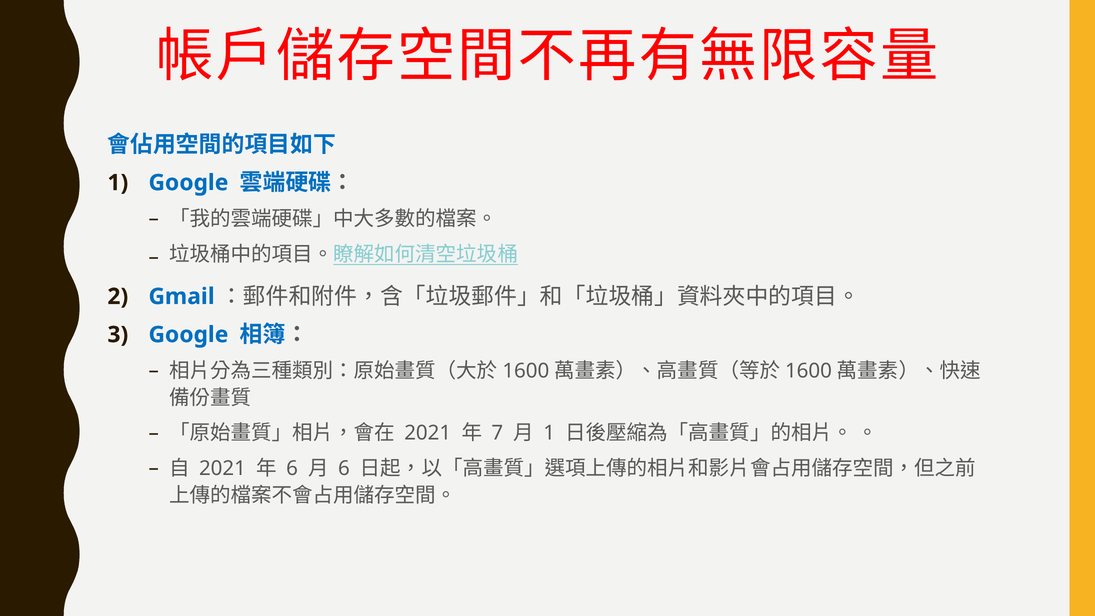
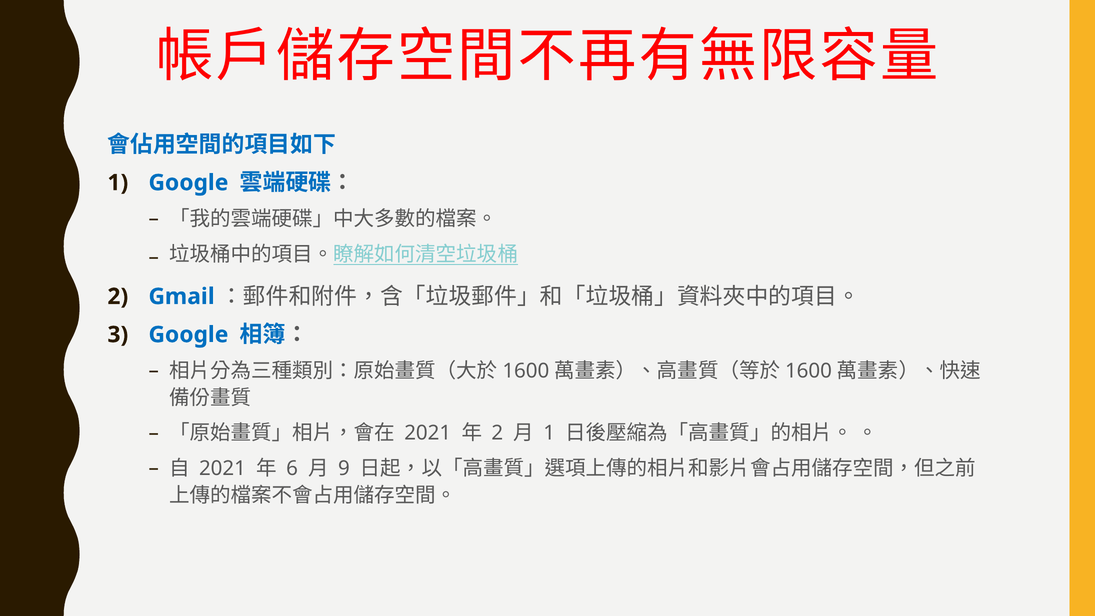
7 at (497, 433): 7 -> 2
6 at (344, 468): 6 -> 9
